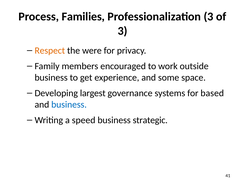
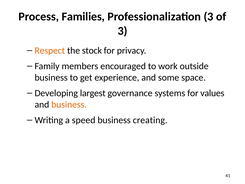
were: were -> stock
based: based -> values
business at (69, 104) colour: blue -> orange
strategic: strategic -> creating
